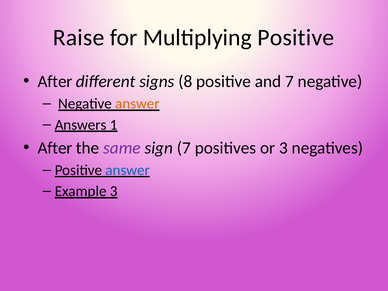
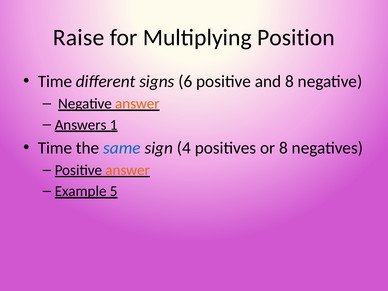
Multiplying Positive: Positive -> Position
After at (55, 81): After -> Time
8: 8 -> 6
and 7: 7 -> 8
After at (55, 148): After -> Time
same colour: purple -> blue
sign 7: 7 -> 4
or 3: 3 -> 8
answer at (128, 170) colour: blue -> orange
Example 3: 3 -> 5
